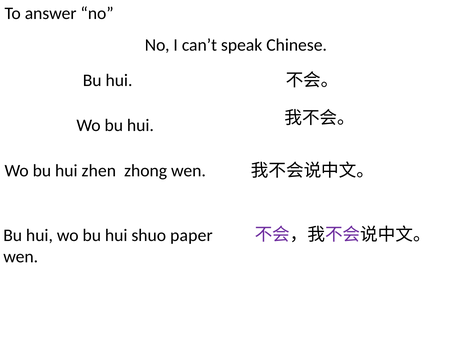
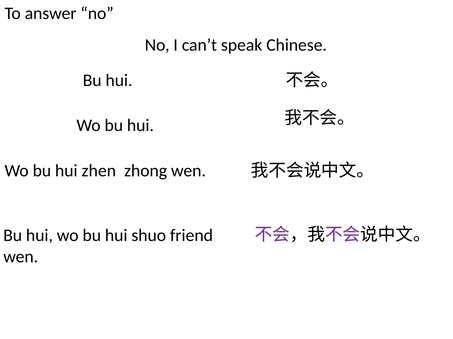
paper: paper -> friend
